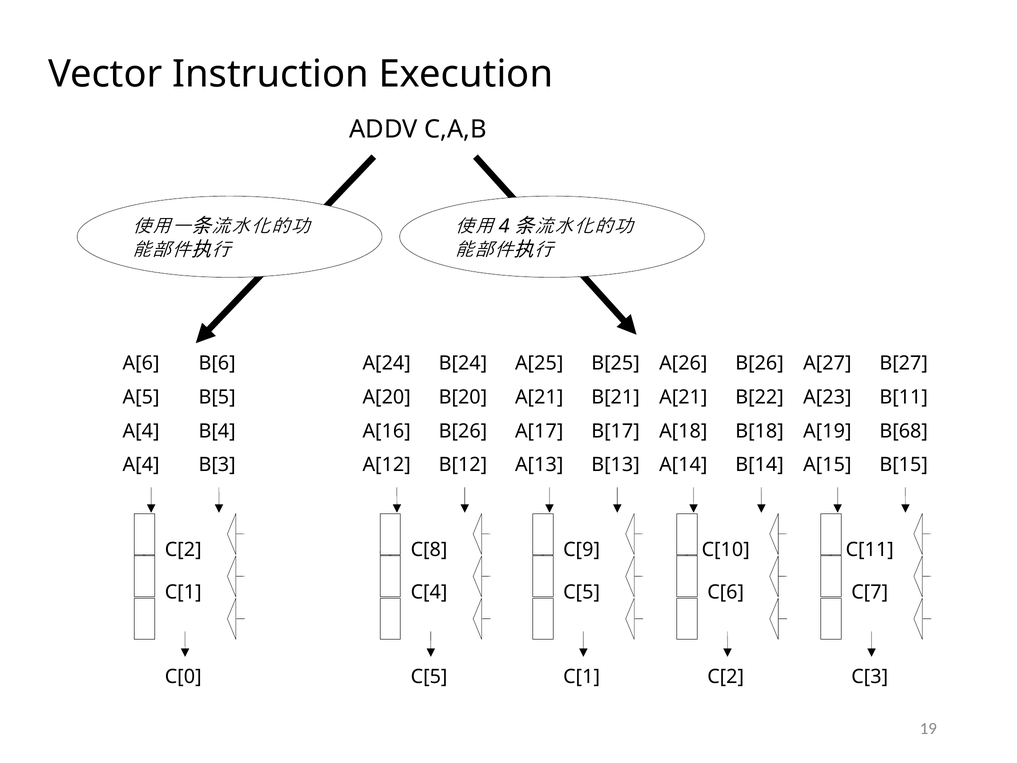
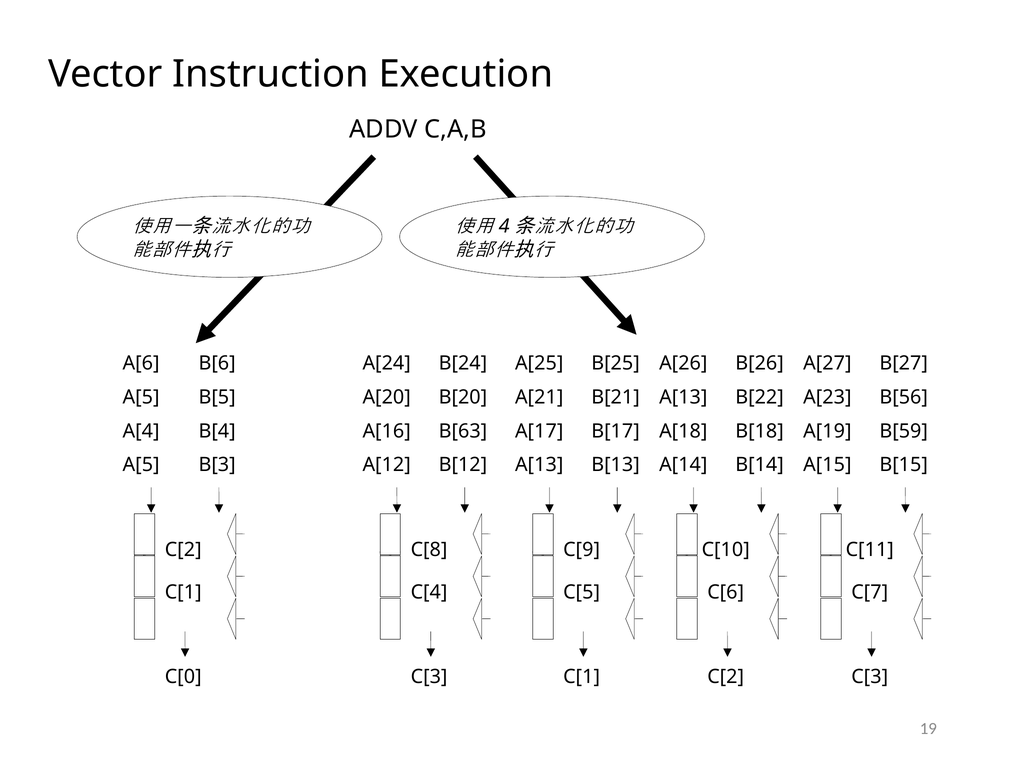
A[21 at (683, 397): A[21 -> A[13
B[11: B[11 -> B[56
A[16 B[26: B[26 -> B[63
B[68: B[68 -> B[59
A[4 at (141, 465): A[4 -> A[5
C[5 at (429, 677): C[5 -> C[3
